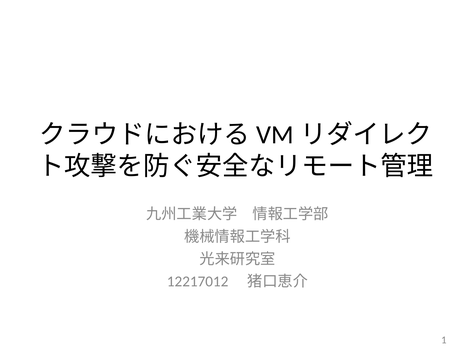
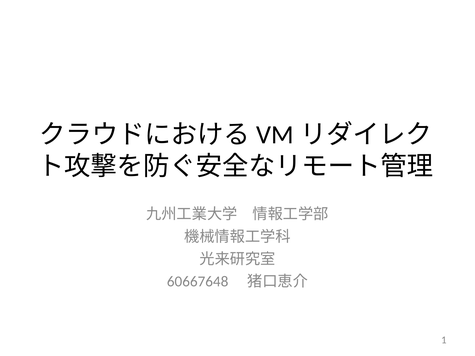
12217012: 12217012 -> 60667648
